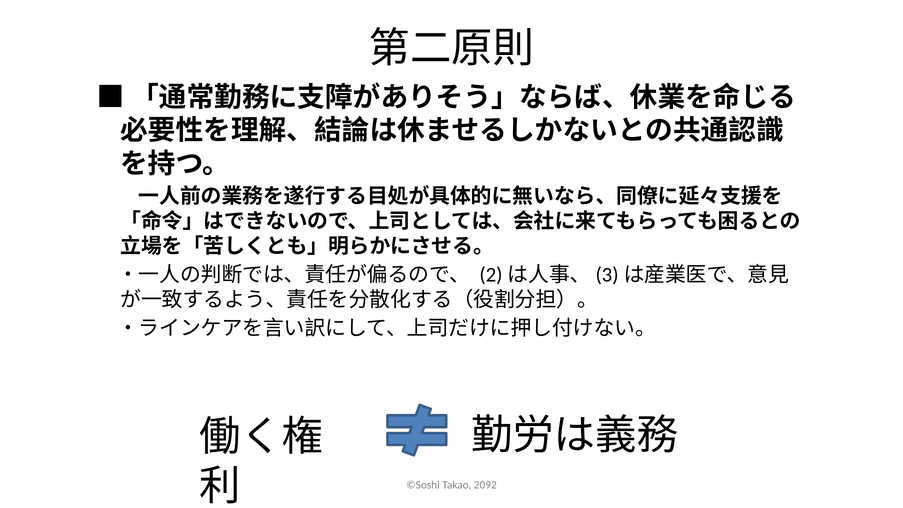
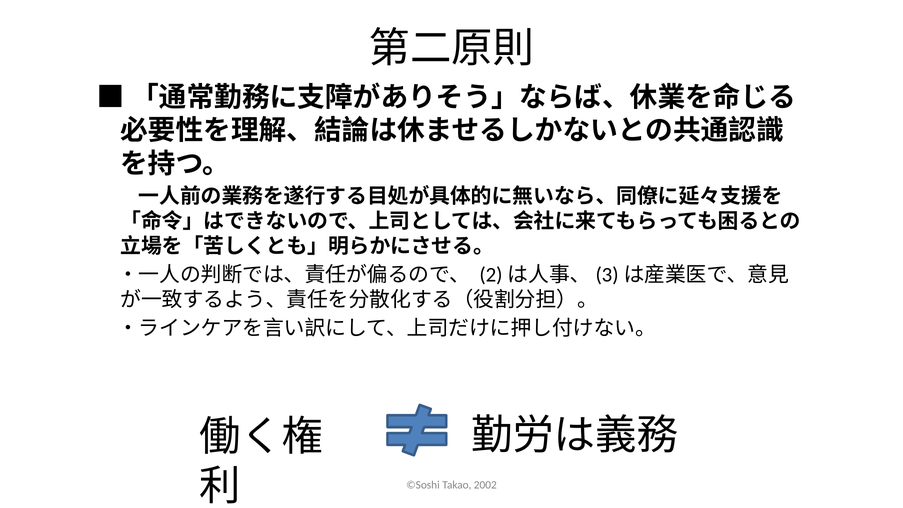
2092: 2092 -> 2002
